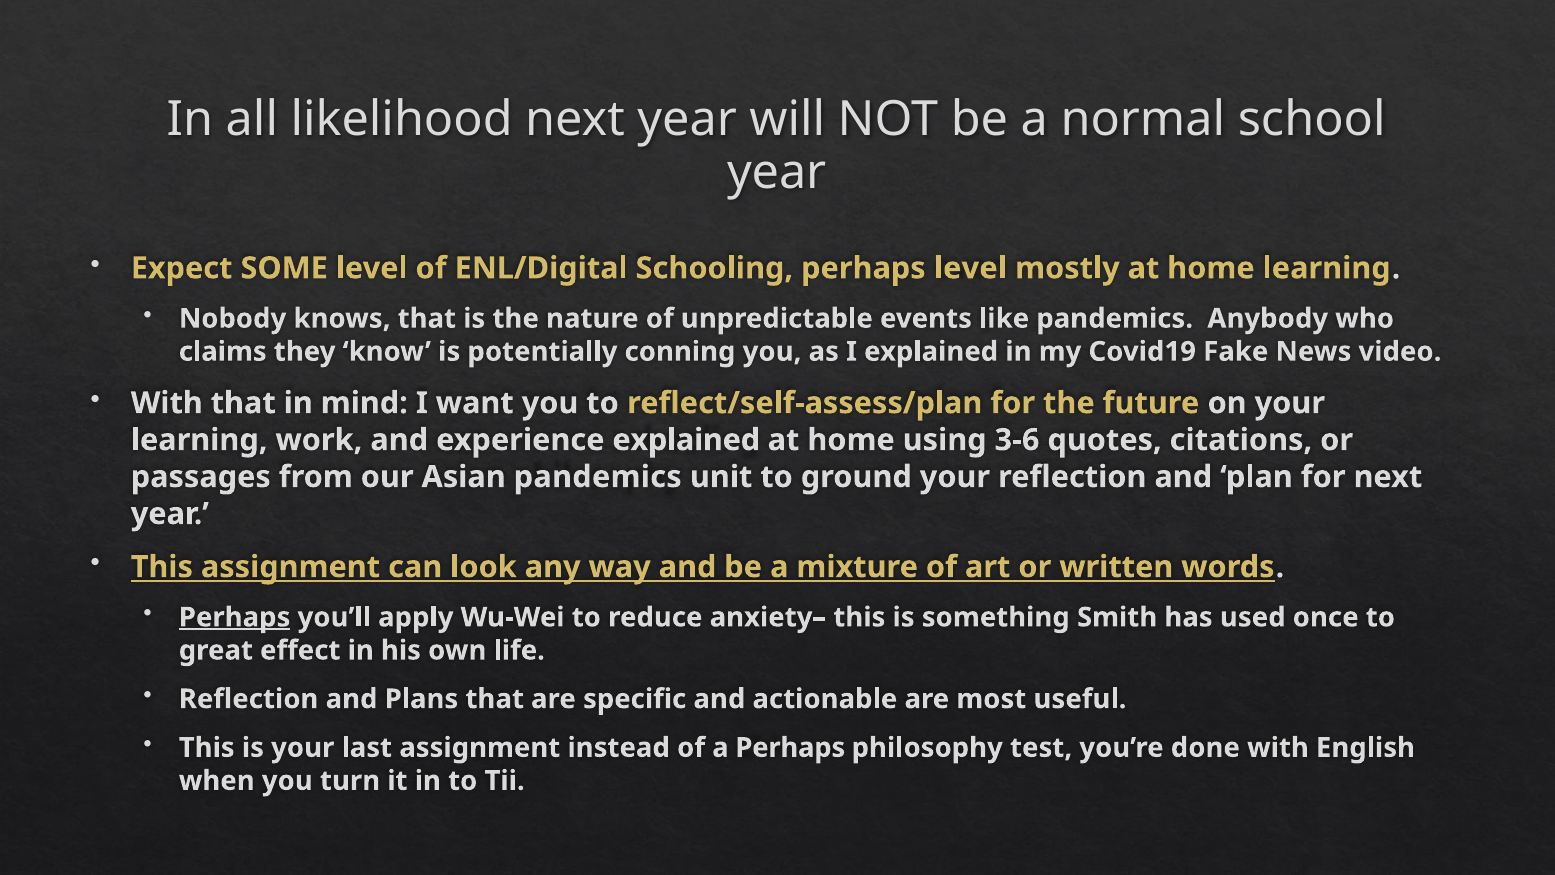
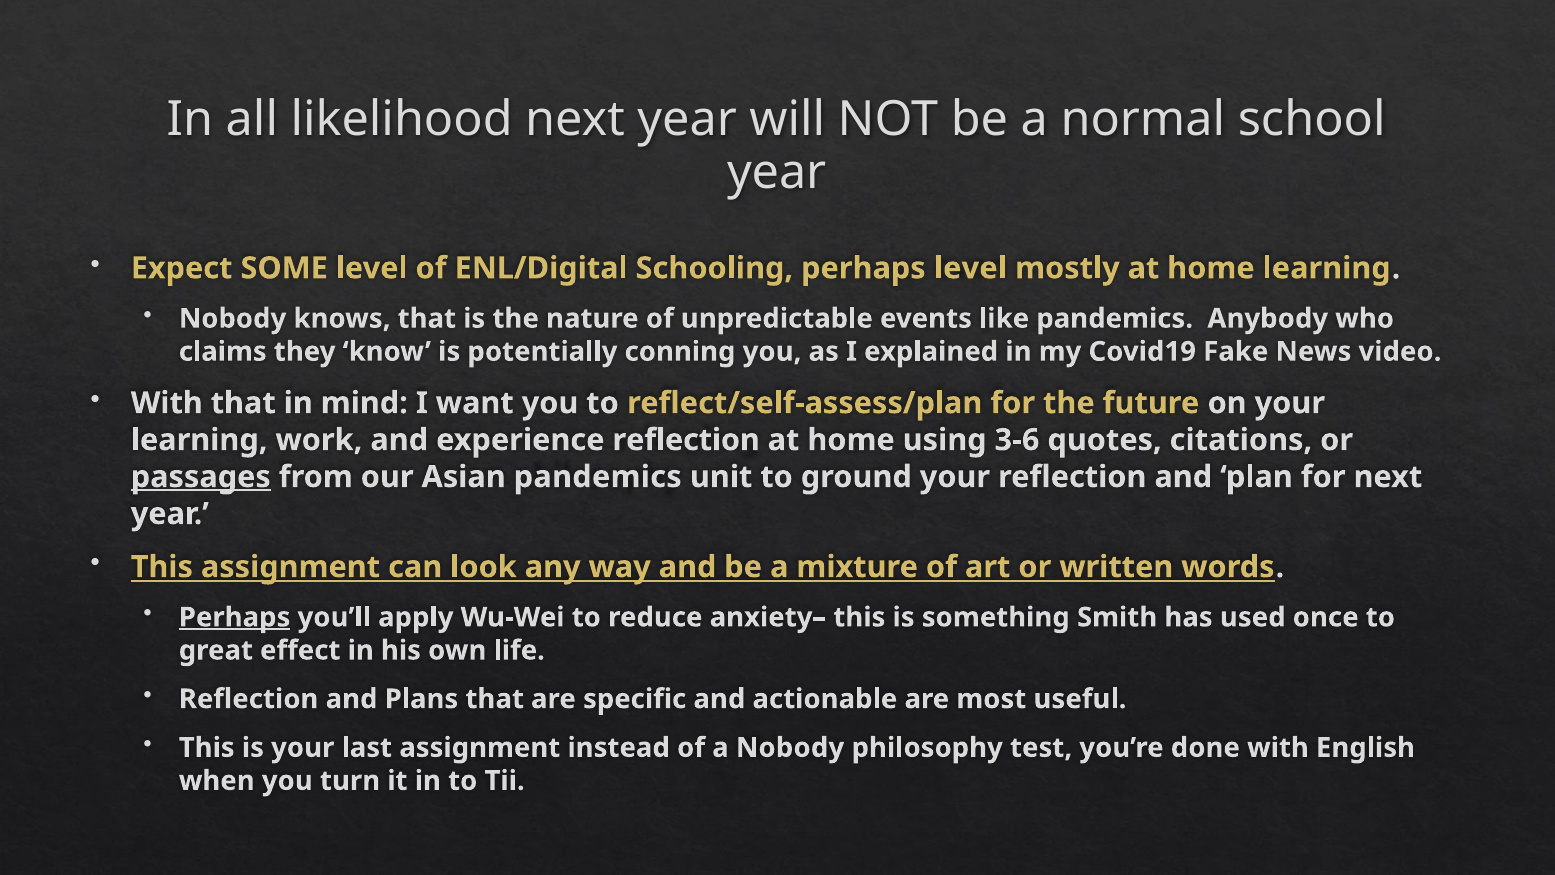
experience explained: explained -> reflection
passages underline: none -> present
a Perhaps: Perhaps -> Nobody
